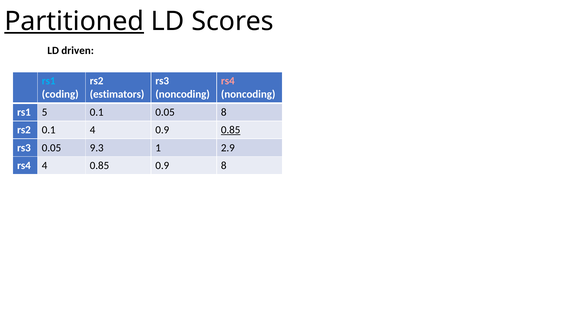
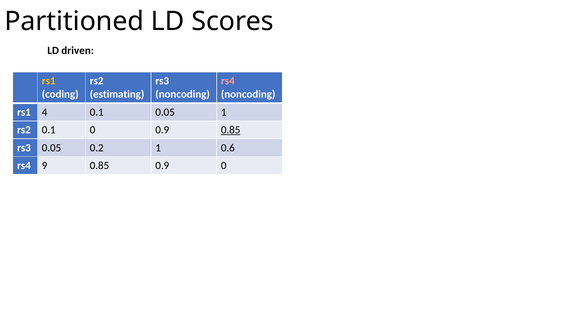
Partitioned underline: present -> none
rs1 at (49, 81) colour: light blue -> yellow
estimators: estimators -> estimating
5: 5 -> 4
0.05 8: 8 -> 1
0.1 4: 4 -> 0
9.3: 9.3 -> 0.2
2.9: 2.9 -> 0.6
rs4 4: 4 -> 9
0.9 8: 8 -> 0
